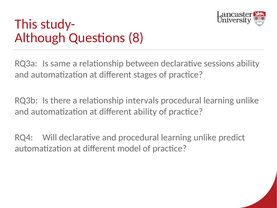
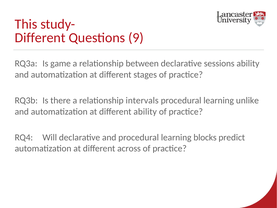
Although at (40, 38): Although -> Different
8: 8 -> 9
same: same -> game
and procedural learning unlike: unlike -> blocks
model: model -> across
